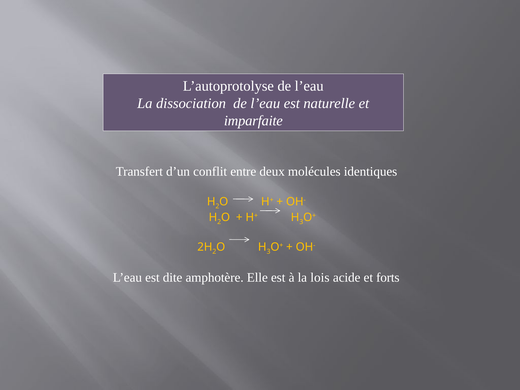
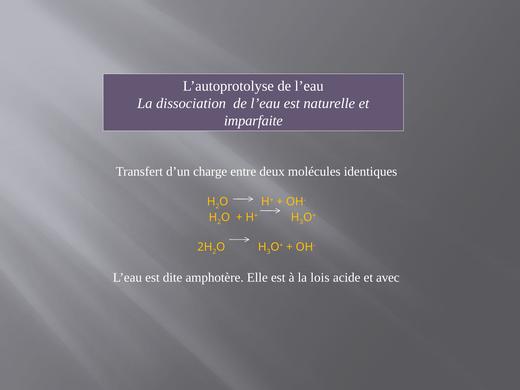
conflit: conflit -> charge
forts: forts -> avec
